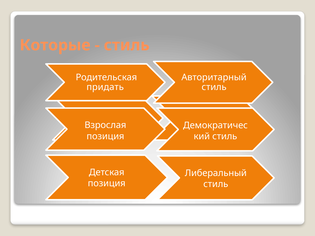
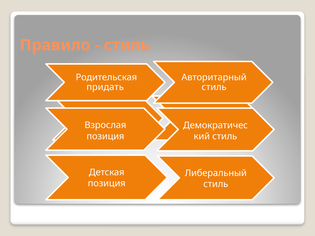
Которые: Которые -> Правило
